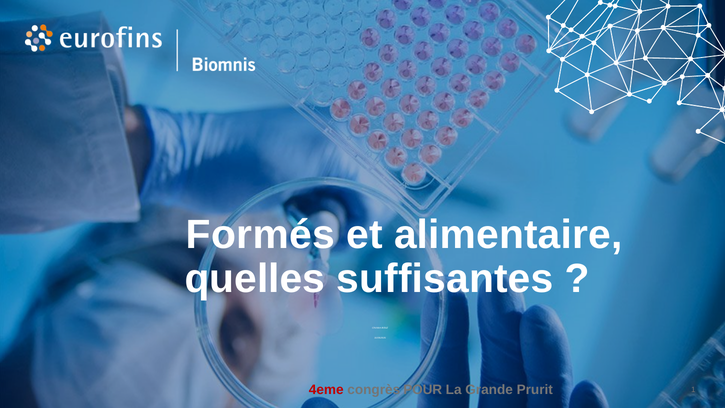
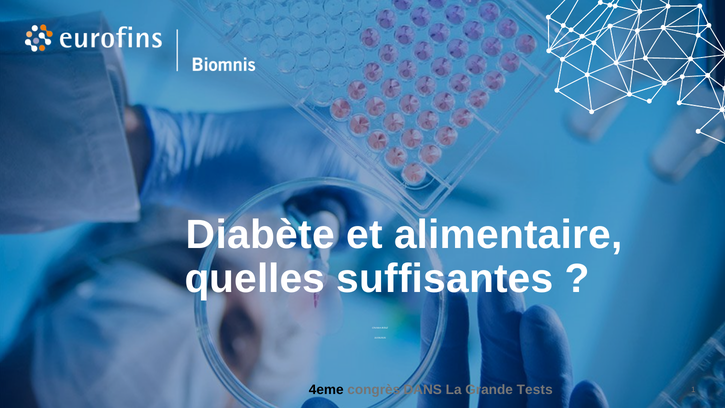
Formés: Formés -> Diabète
4eme colour: red -> black
POUR: POUR -> DANS
Prurit: Prurit -> Tests
